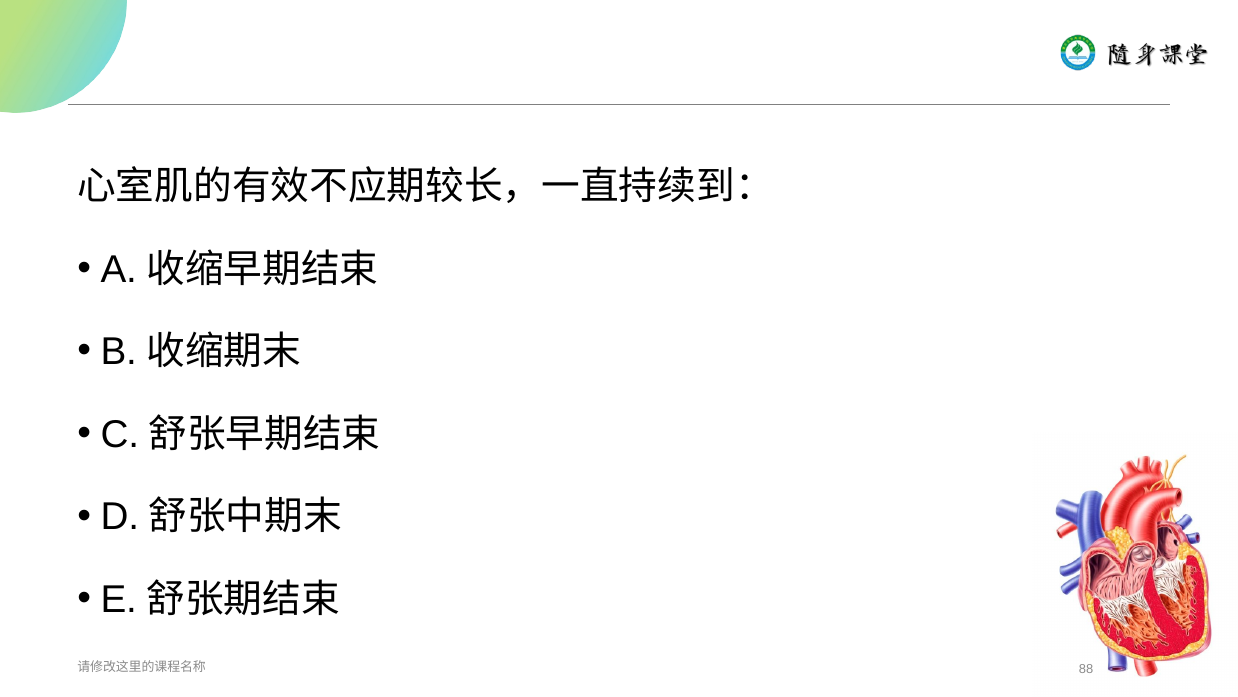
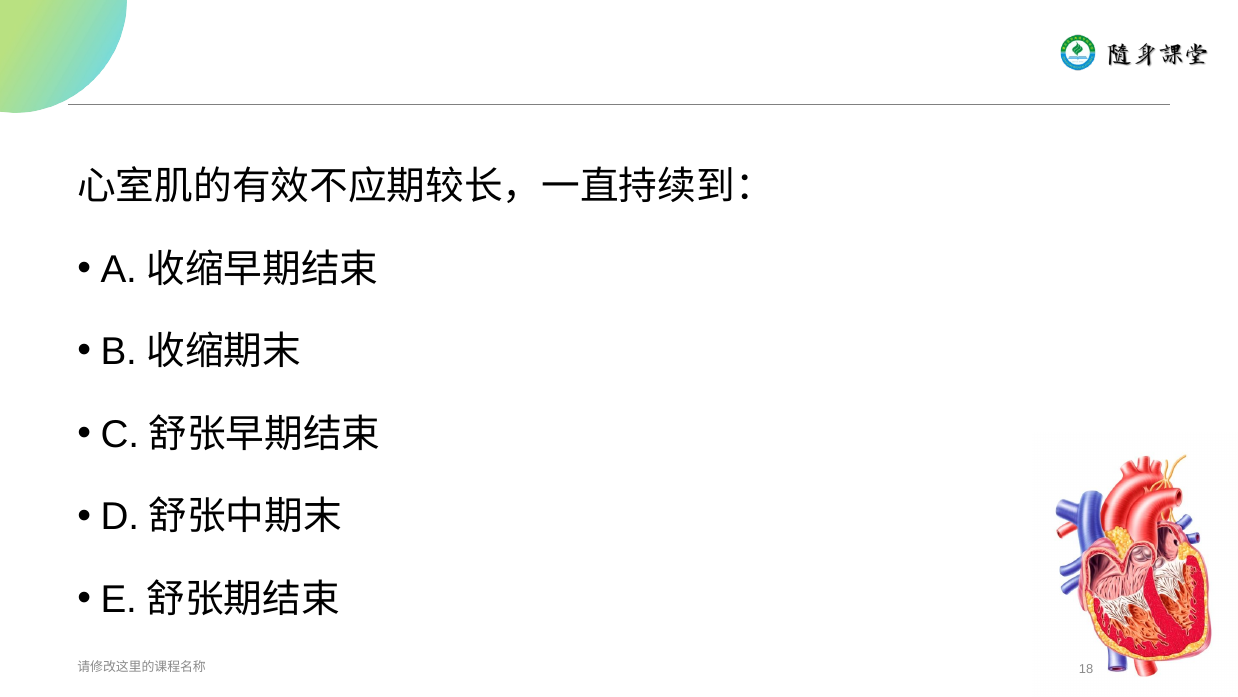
88: 88 -> 18
